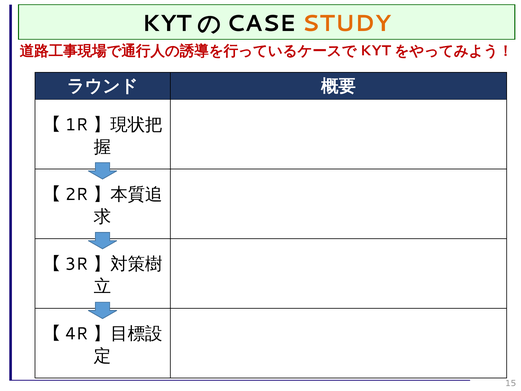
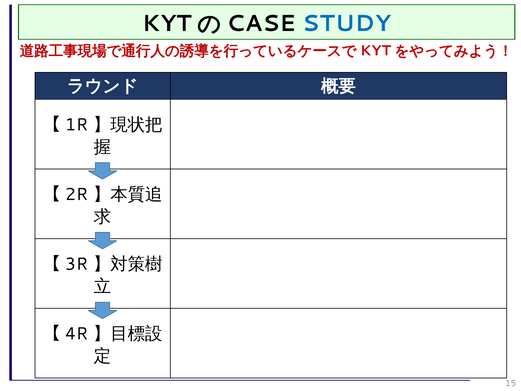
STUDY colour: orange -> blue
